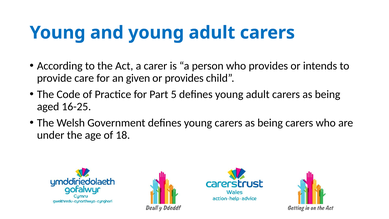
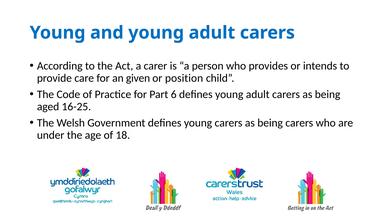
or provides: provides -> position
5: 5 -> 6
